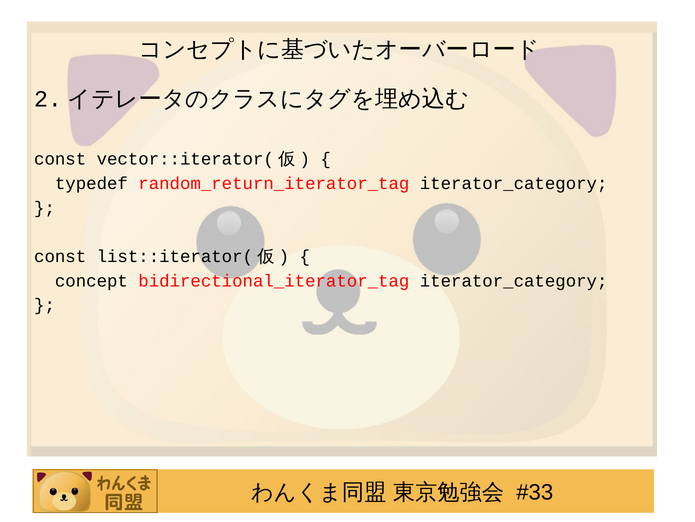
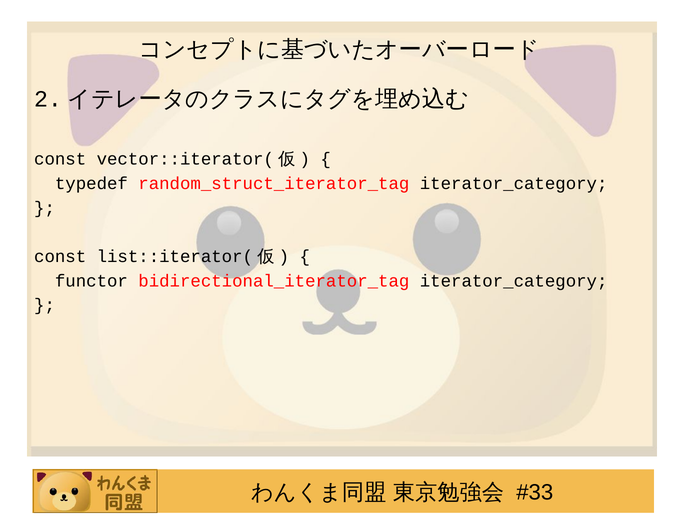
random_return_iterator_tag: random_return_iterator_tag -> random_struct_iterator_tag
concept: concept -> functor
